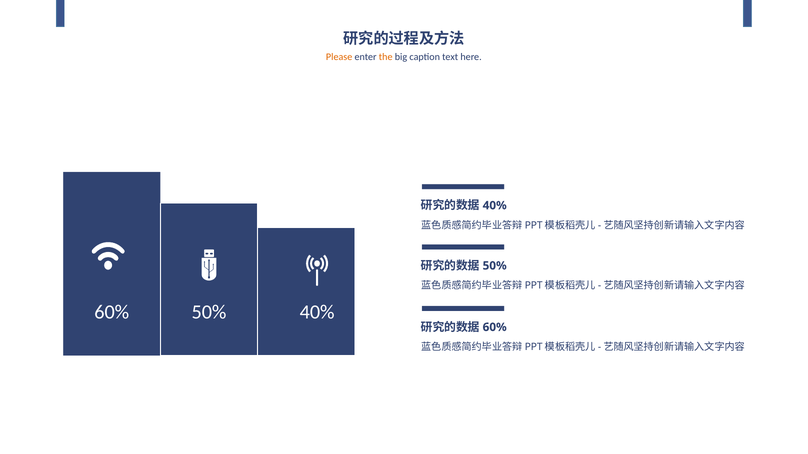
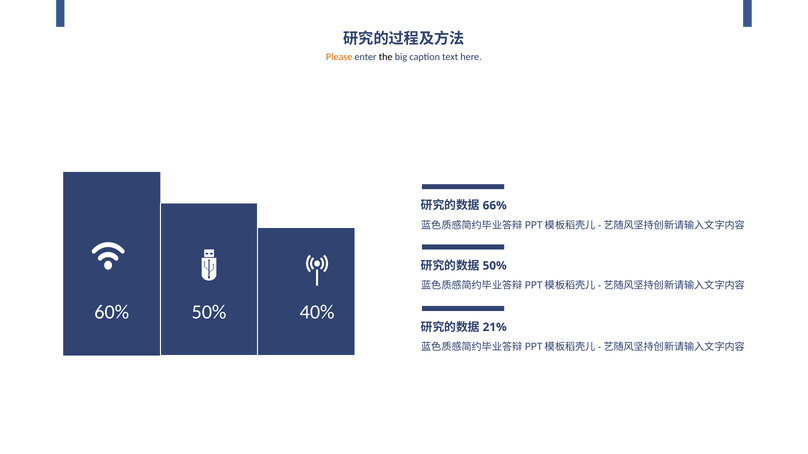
the colour: orange -> black
40% at (495, 206): 40% -> 66%
60% at (495, 328): 60% -> 21%
